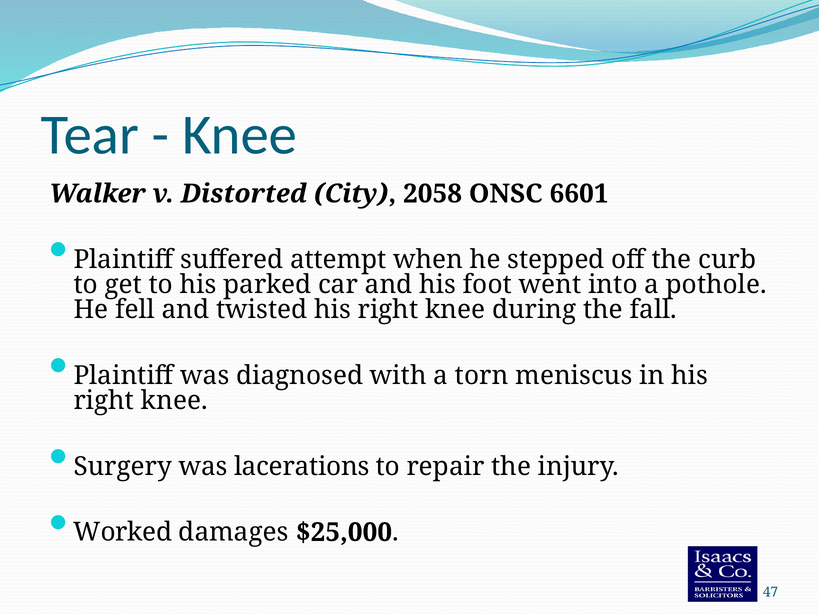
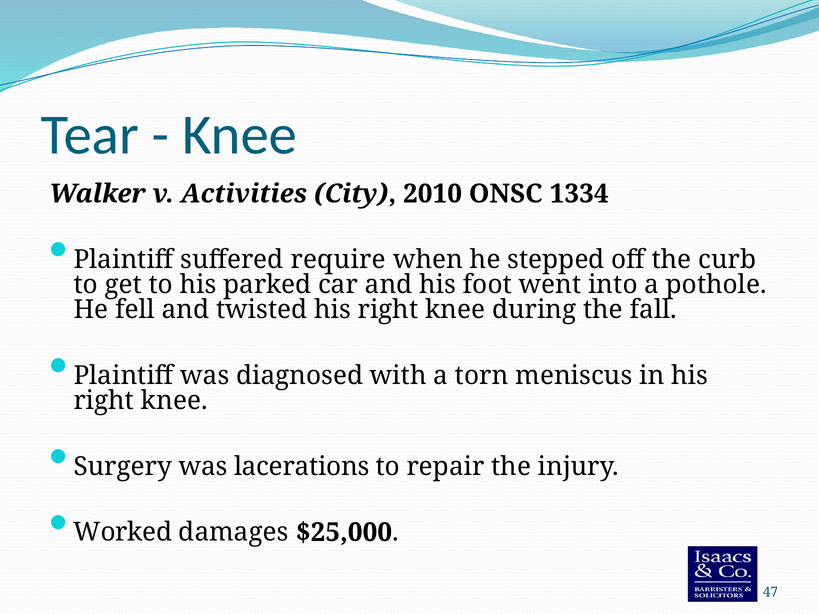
Distorted: Distorted -> Activities
2058: 2058 -> 2010
6601: 6601 -> 1334
attempt: attempt -> require
